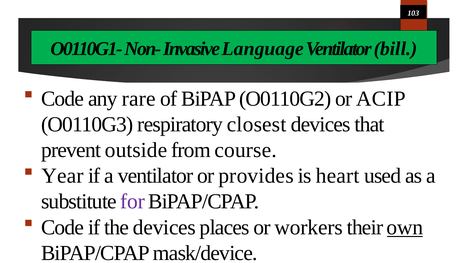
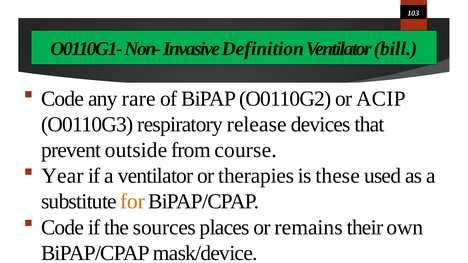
Language: Language -> Definition
closest: closest -> release
provides: provides -> therapies
heart: heart -> these
for colour: purple -> orange
the devices: devices -> sources
workers: workers -> remains
own underline: present -> none
